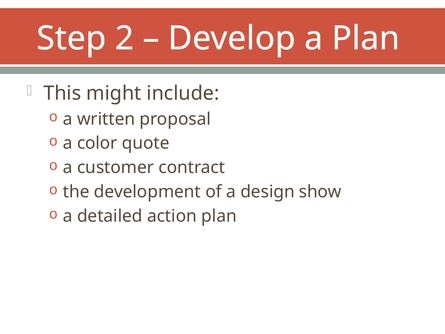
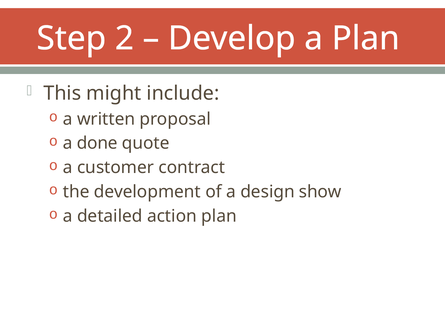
color: color -> done
